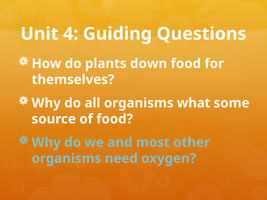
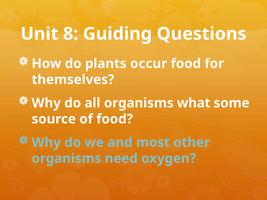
4: 4 -> 8
down: down -> occur
